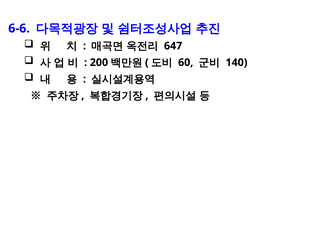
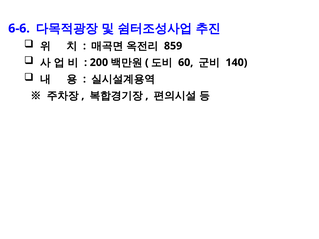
647: 647 -> 859
